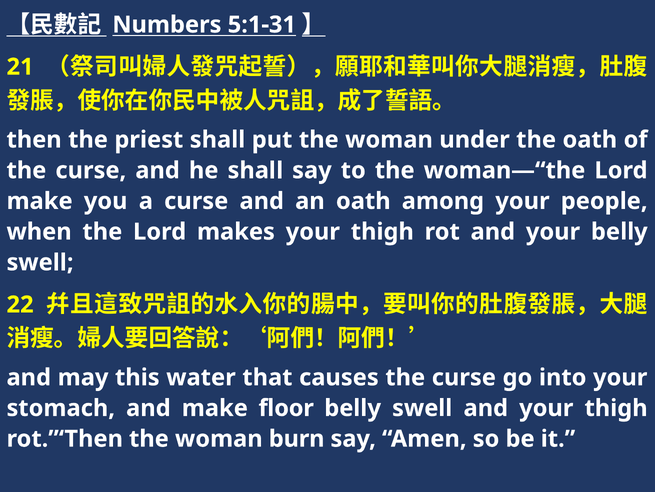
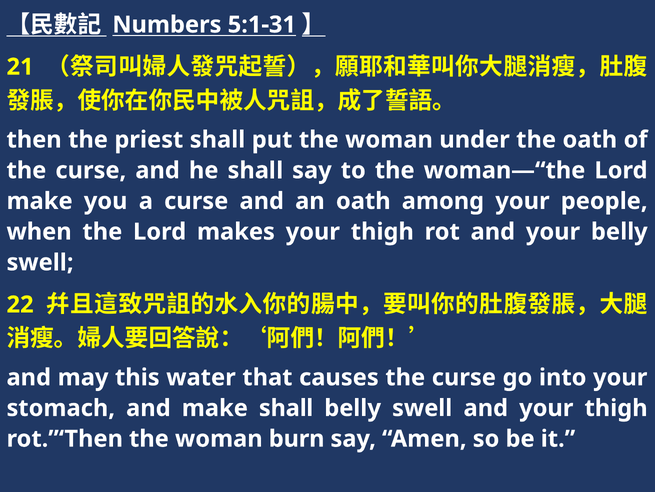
make floor: floor -> shall
